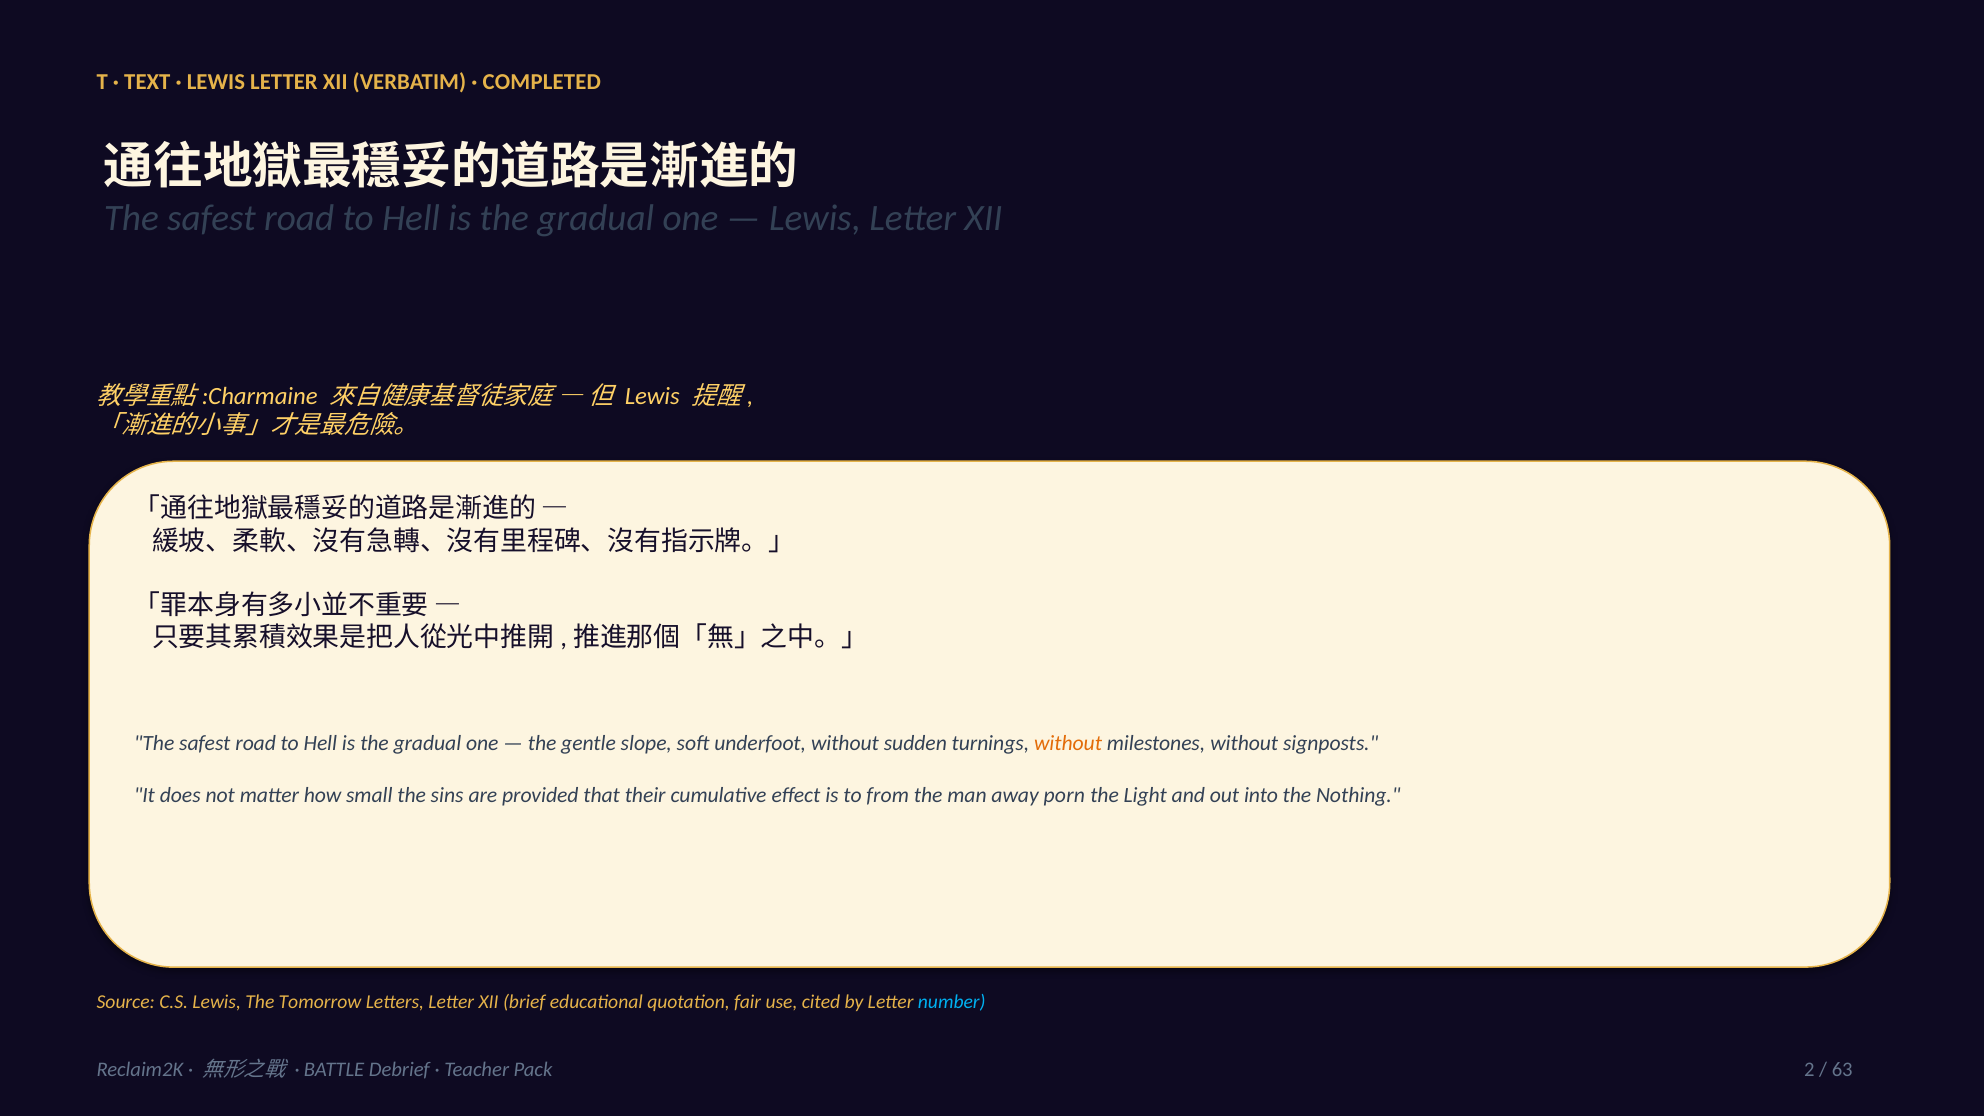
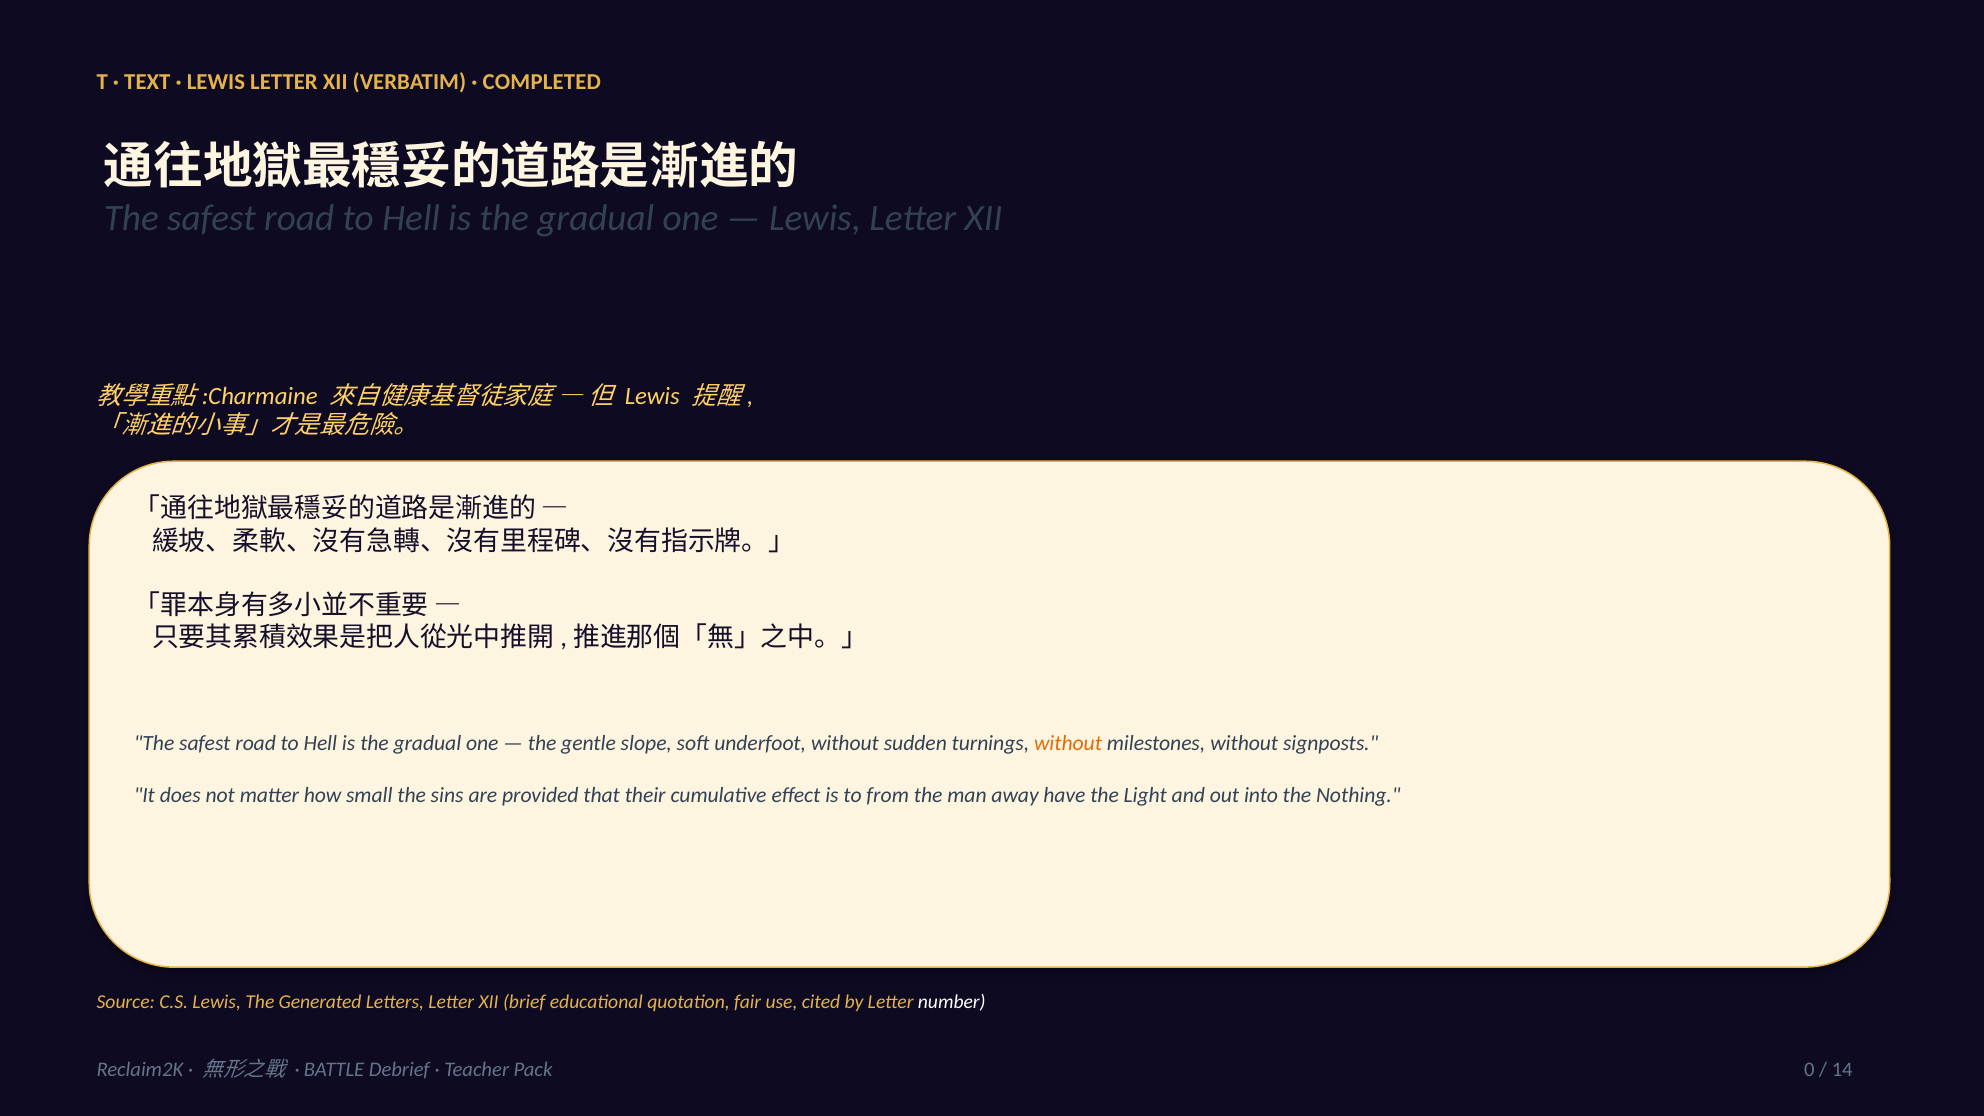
porn: porn -> have
Tomorrow: Tomorrow -> Generated
number colour: light blue -> white
2: 2 -> 0
63: 63 -> 14
